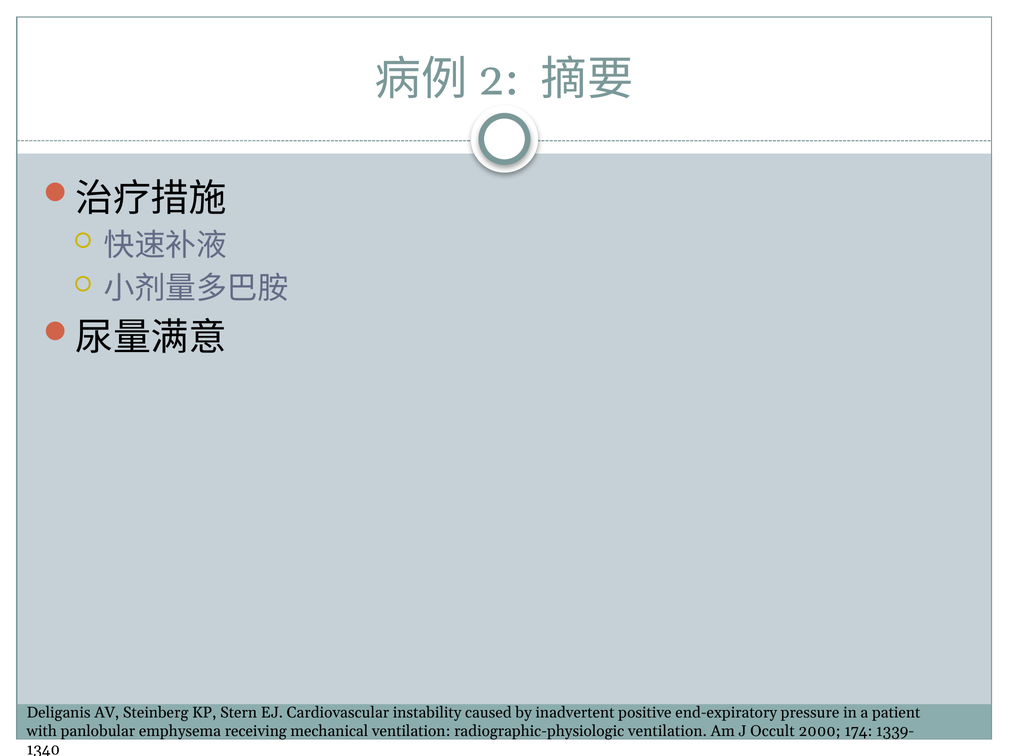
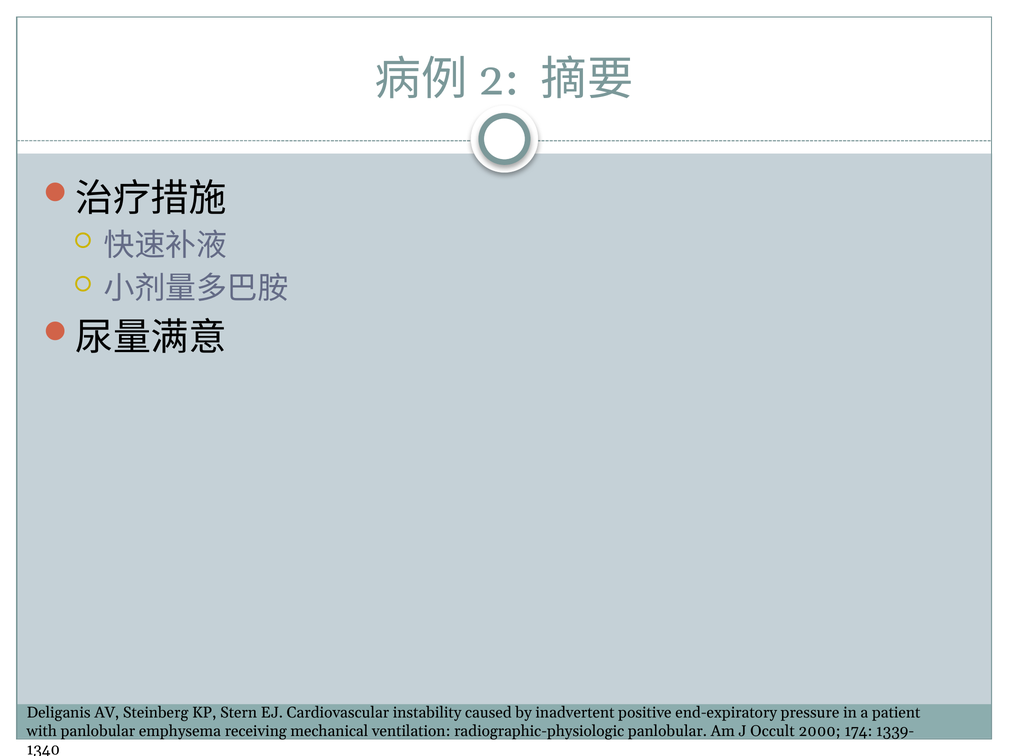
radiographic-physiologic ventilation: ventilation -> panlobular
